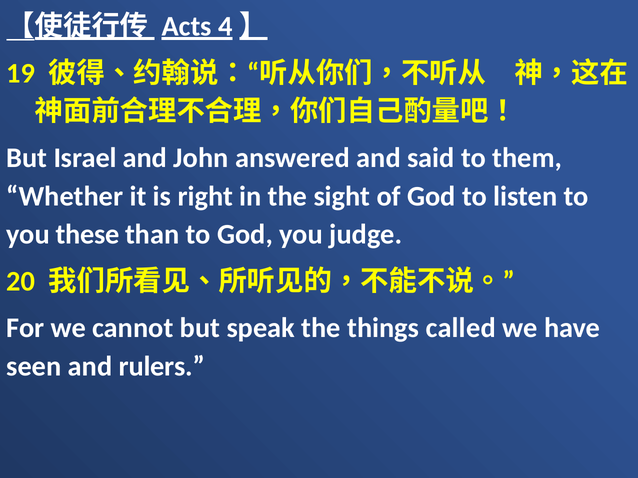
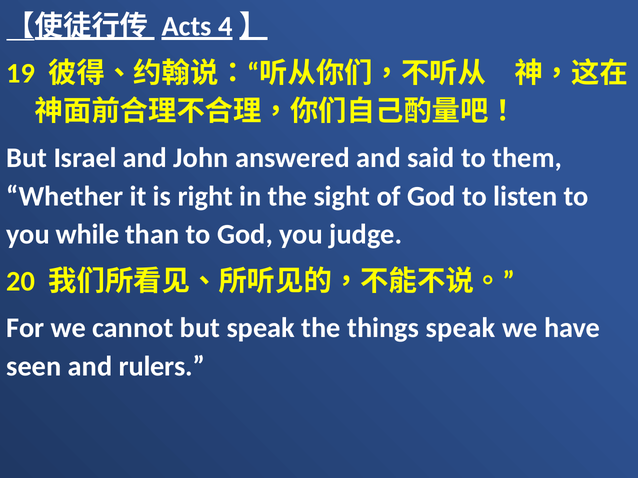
these: these -> while
things called: called -> speak
